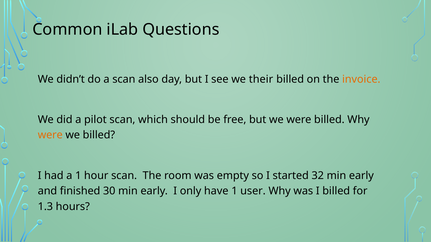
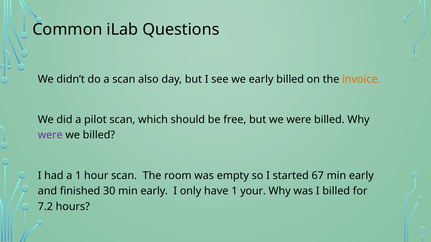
we their: their -> early
were at (50, 135) colour: orange -> purple
32: 32 -> 67
user: user -> your
1.3: 1.3 -> 7.2
